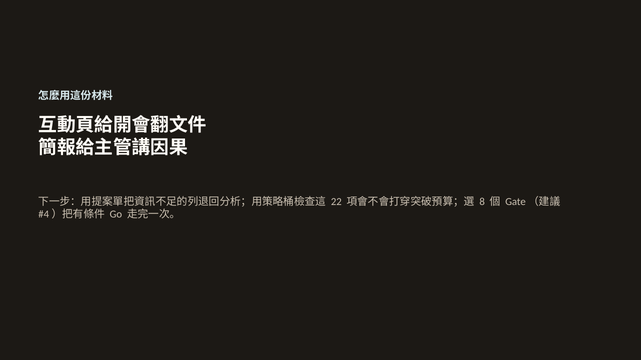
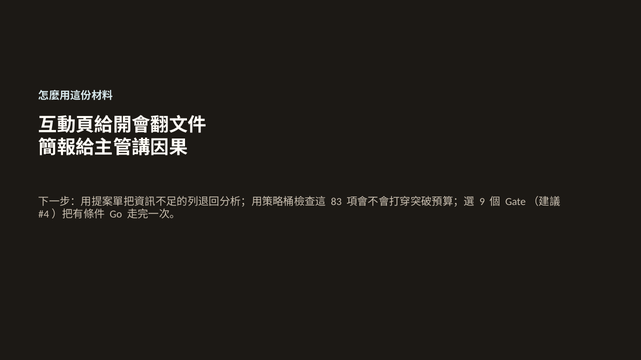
22: 22 -> 83
8: 8 -> 9
